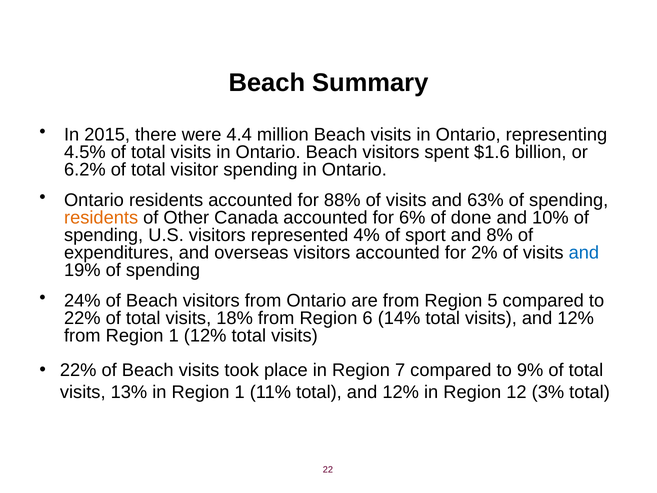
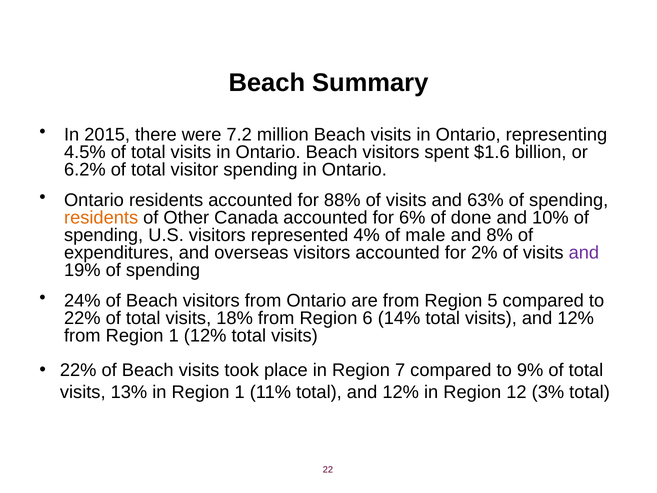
4.4: 4.4 -> 7.2
sport: sport -> male
and at (584, 253) colour: blue -> purple
